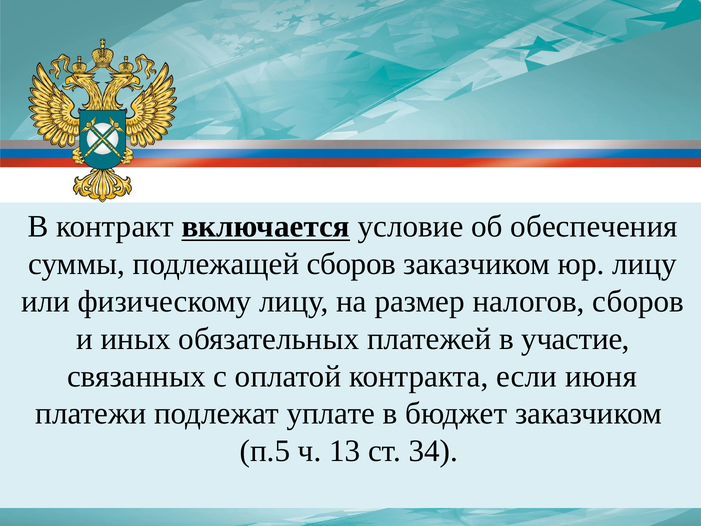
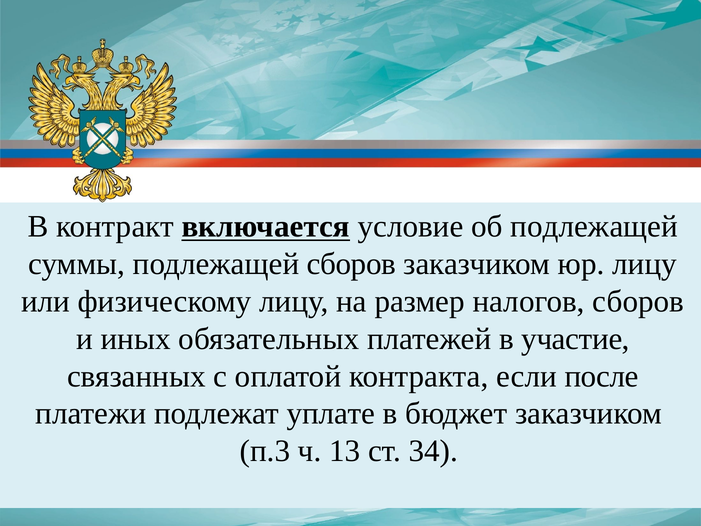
об обеспечения: обеспечения -> подлежащей
июня: июня -> после
п.5: п.5 -> п.3
